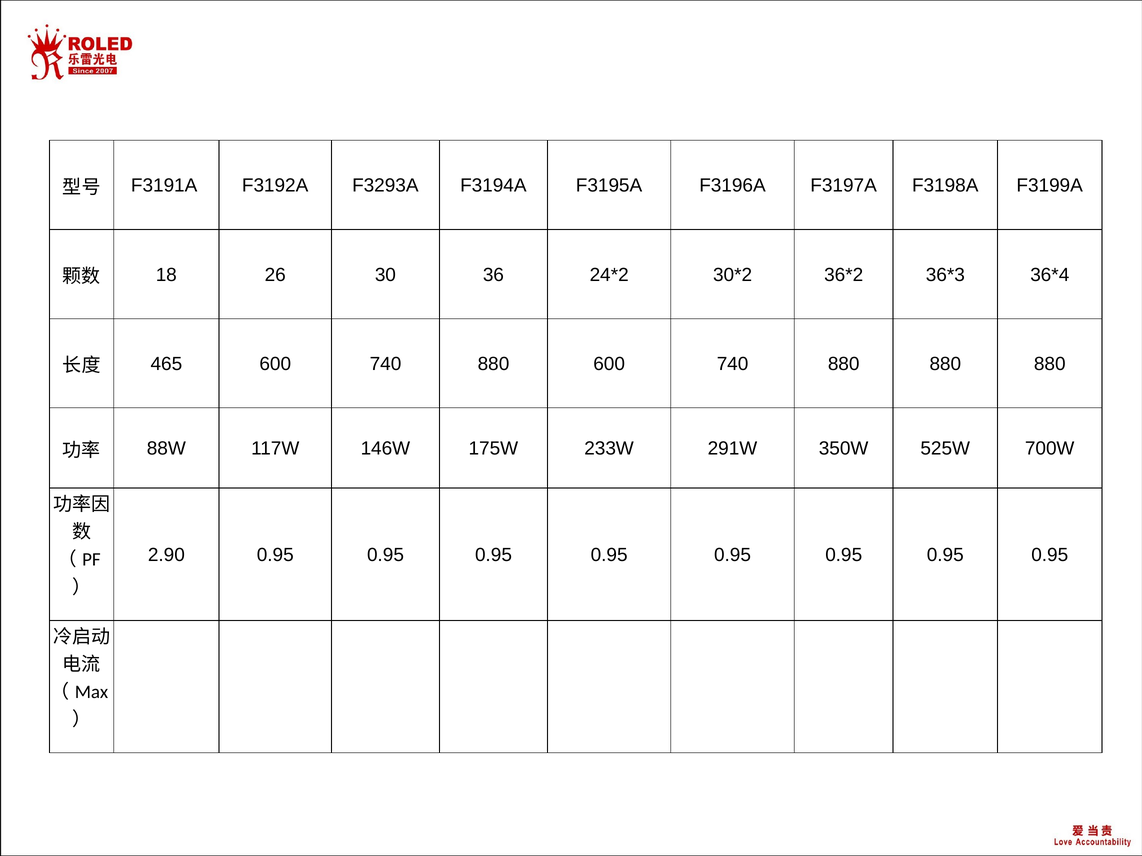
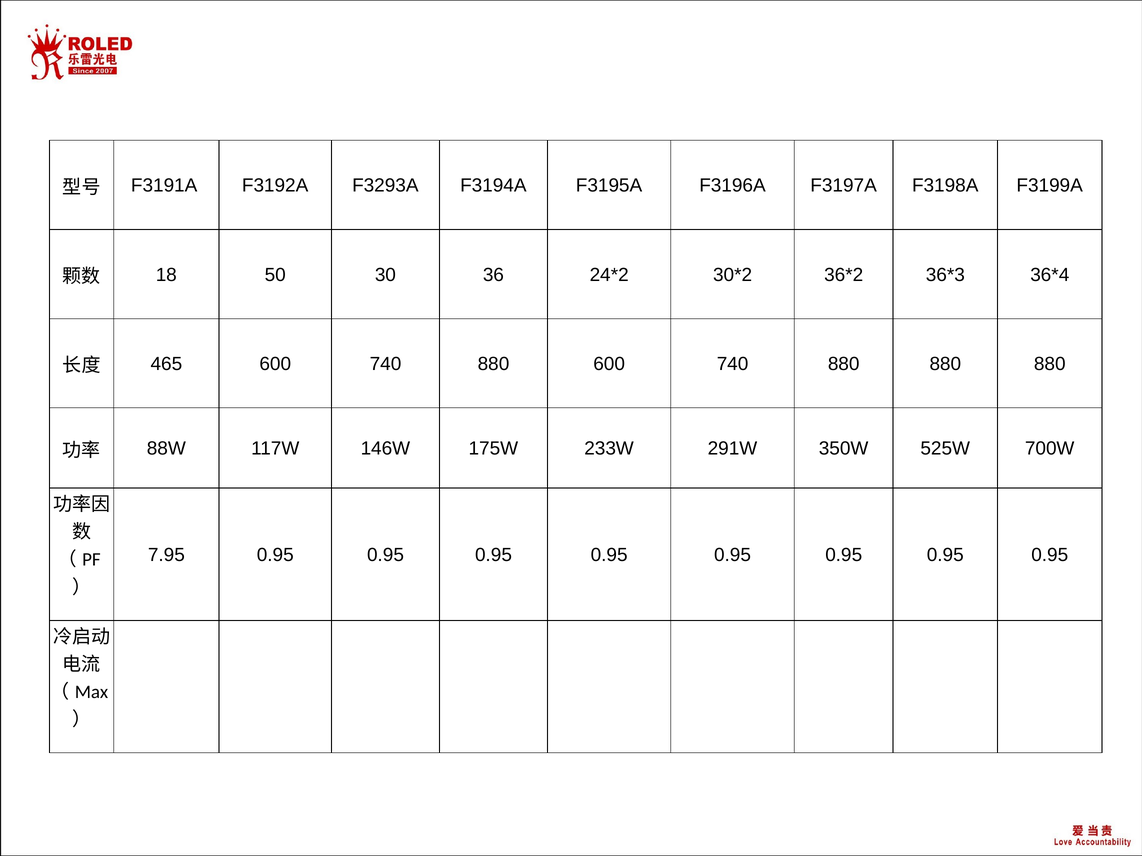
26: 26 -> 50
2.90: 2.90 -> 7.95
